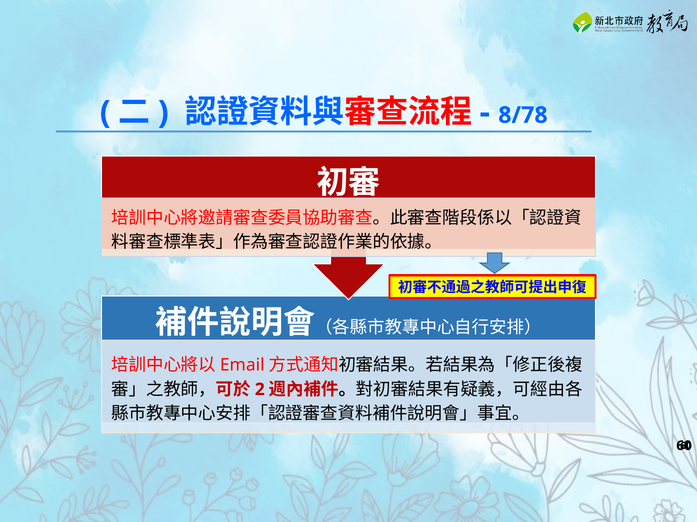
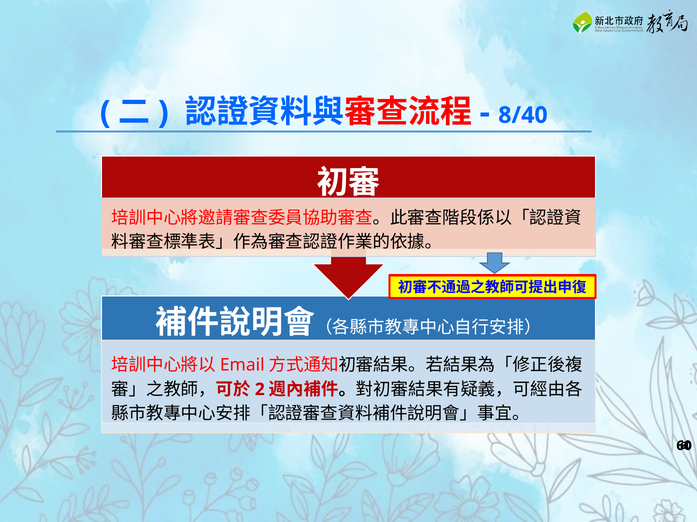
8/78: 8/78 -> 8/40
